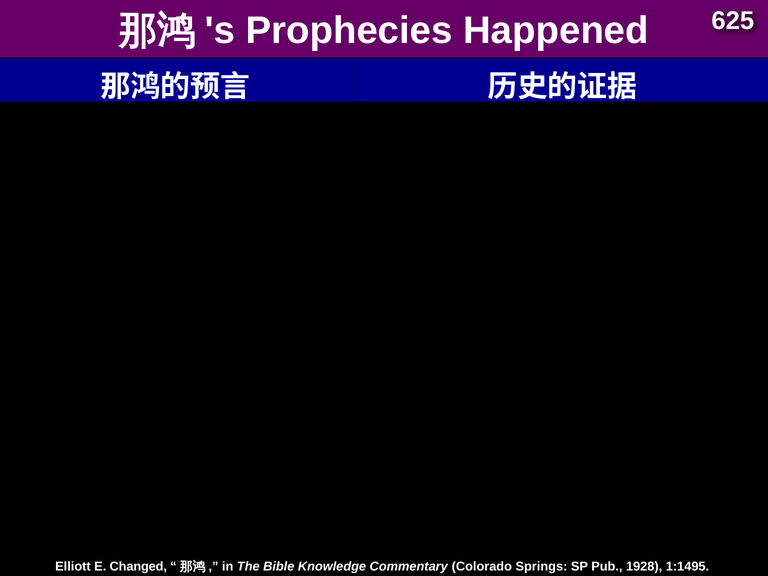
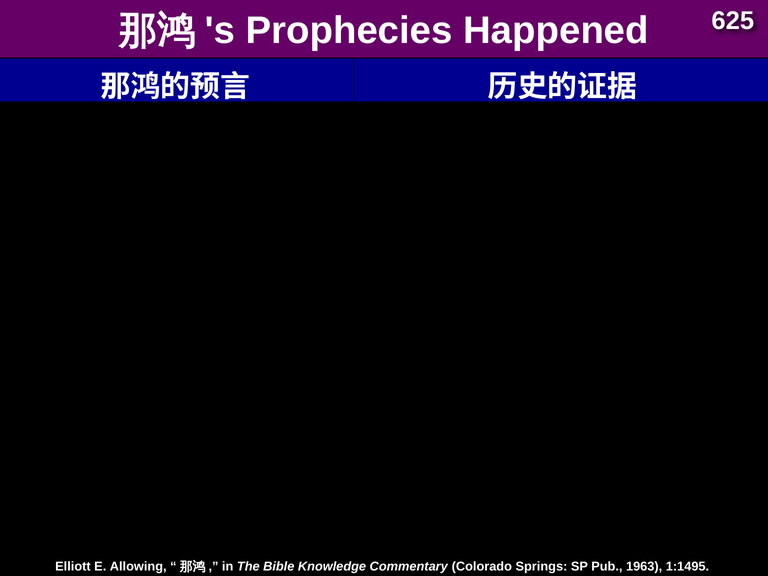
Changed: Changed -> Allowing
1928: 1928 -> 1963
